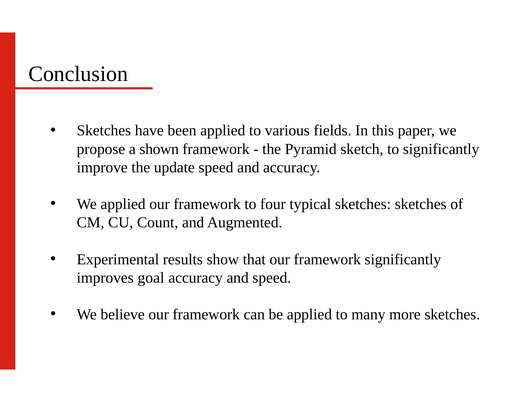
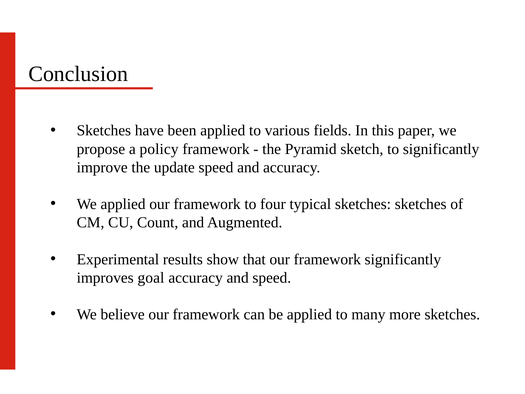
shown: shown -> policy
